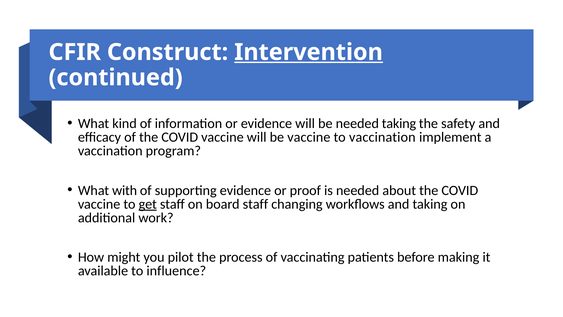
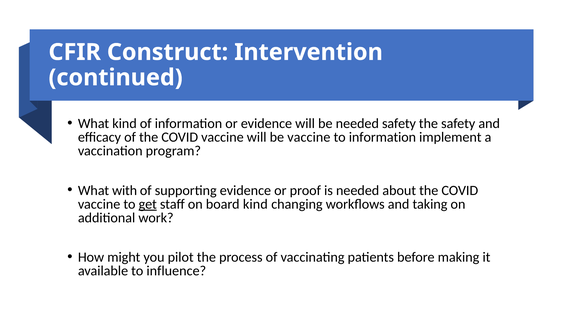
Intervention underline: present -> none
needed taking: taking -> safety
to vaccination: vaccination -> information
board staff: staff -> kind
